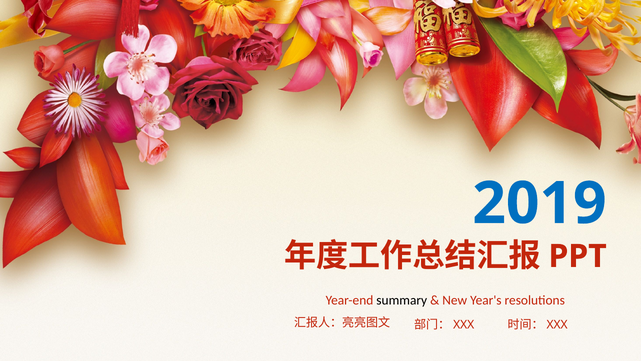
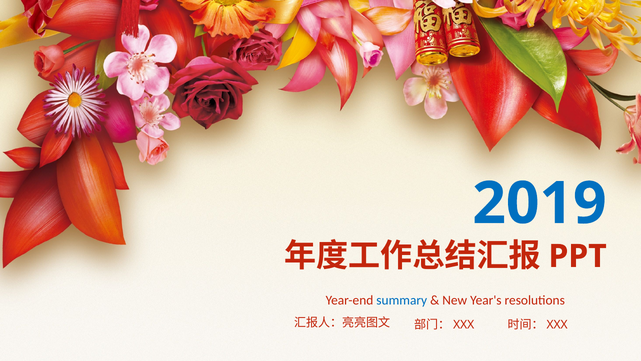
summary colour: black -> blue
